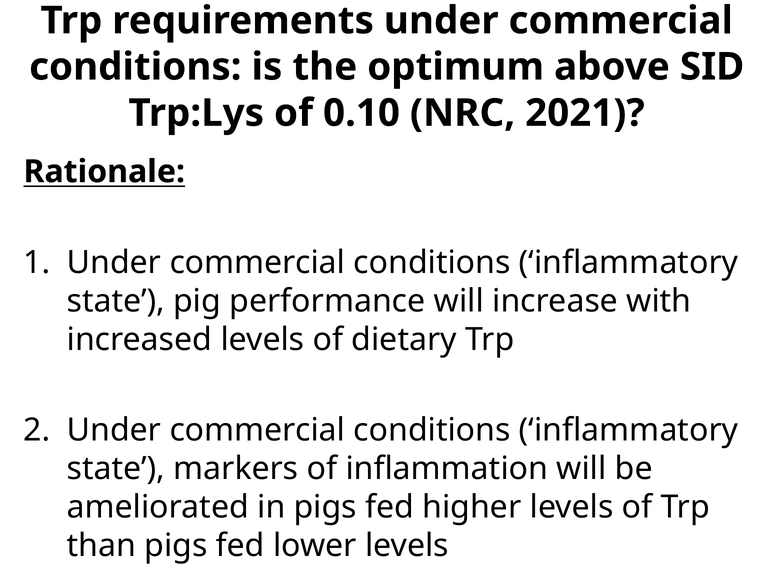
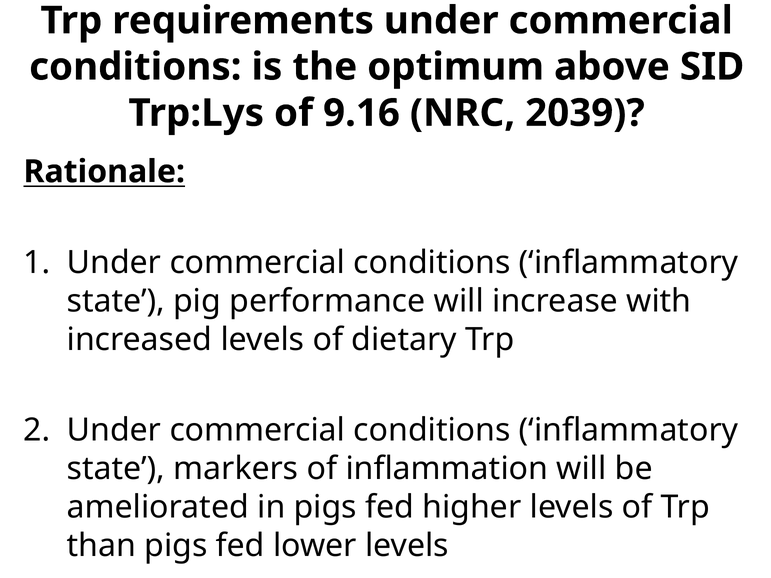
0.10: 0.10 -> 9.16
2021: 2021 -> 2039
